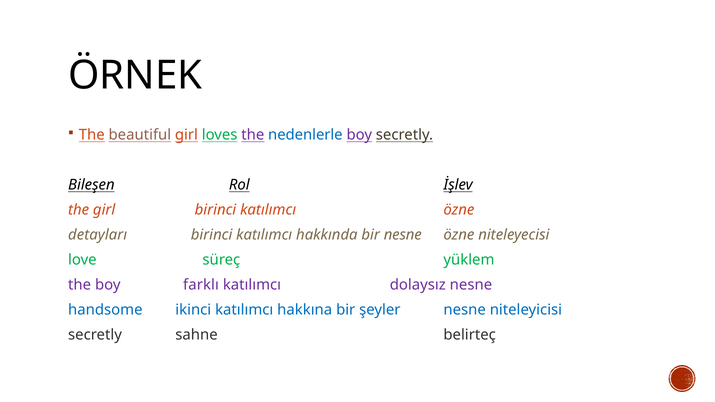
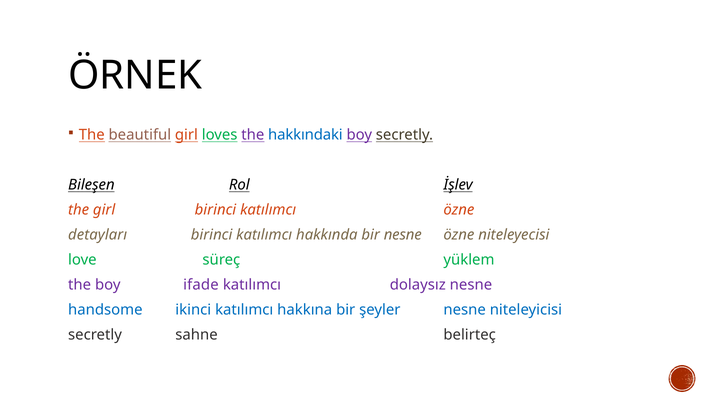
nedenlerle: nedenlerle -> hakkındaki
farklı: farklı -> ifade
